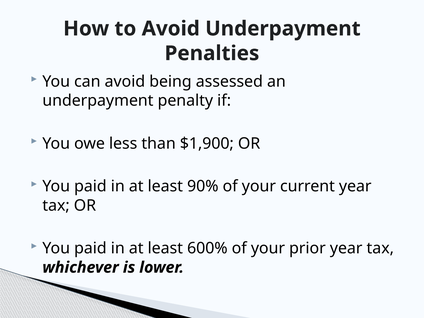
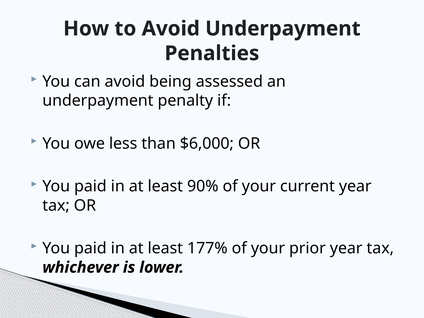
$1,900: $1,900 -> $6,000
600%: 600% -> 177%
